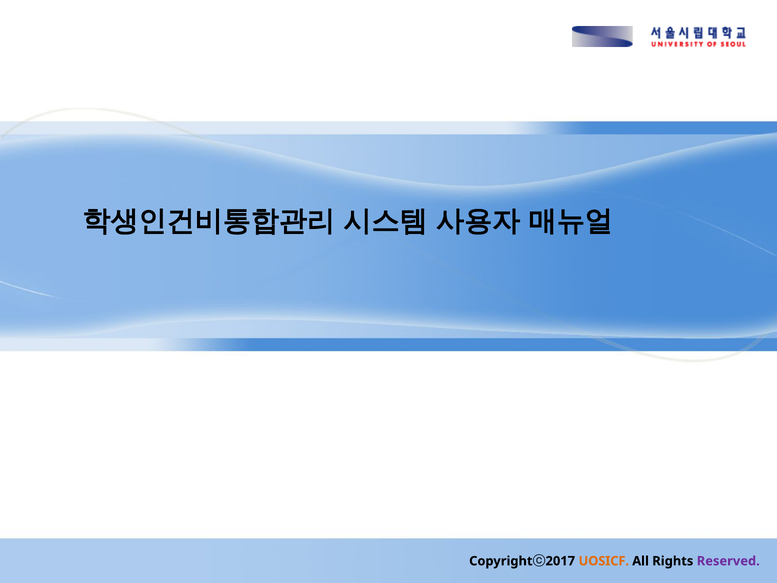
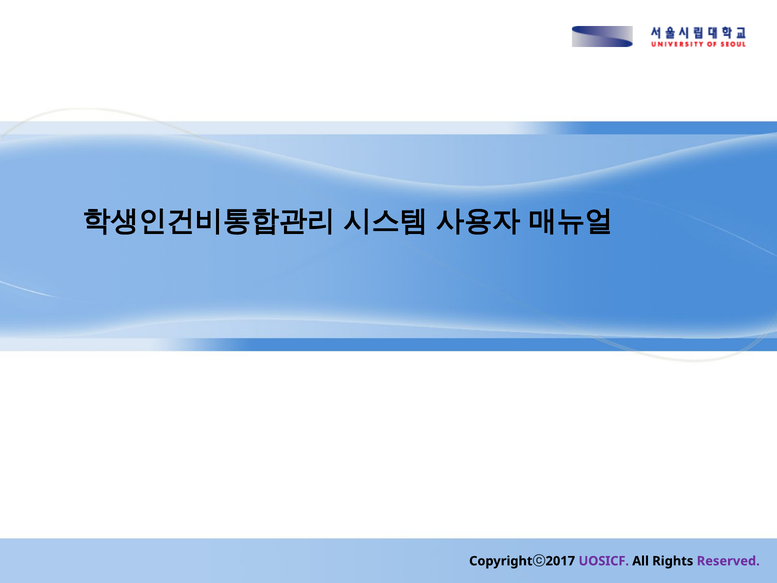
UOSICF colour: orange -> purple
